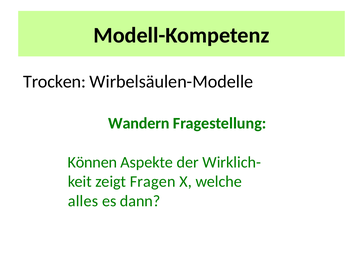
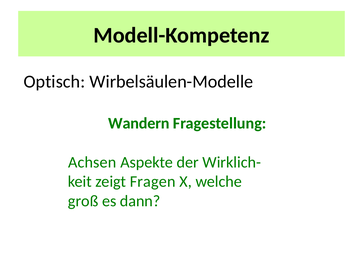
Trocken: Trocken -> Optisch
Können: Können -> Achsen
alles: alles -> groß
